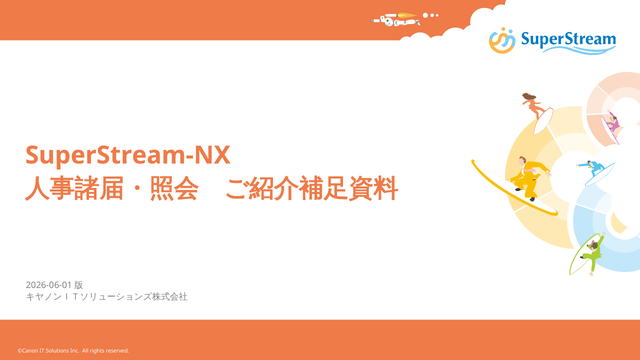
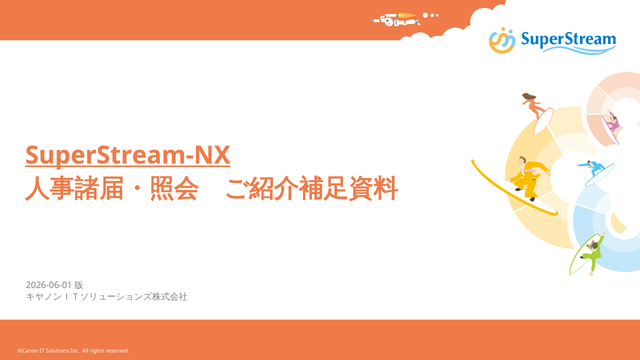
SuperStream-NX underline: none -> present
